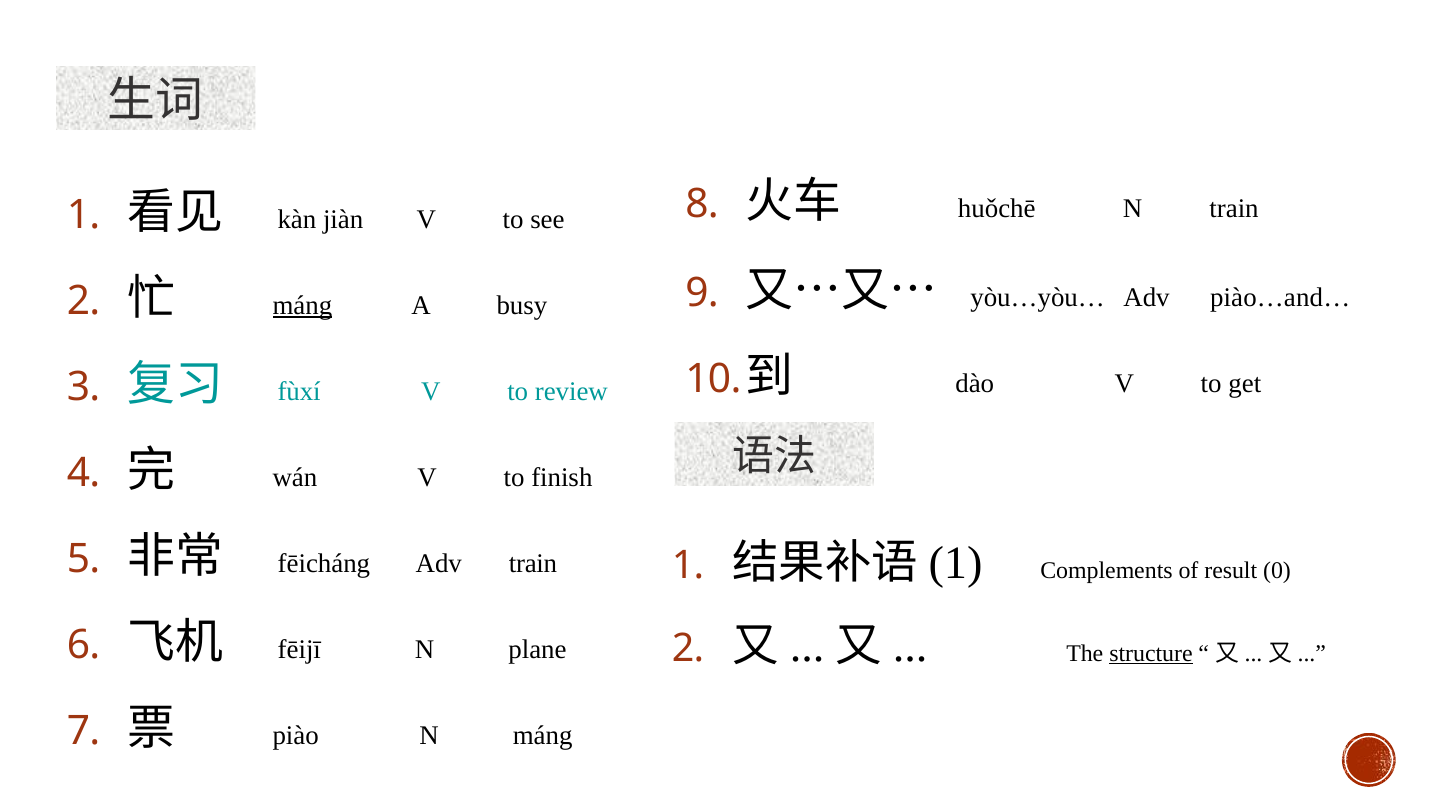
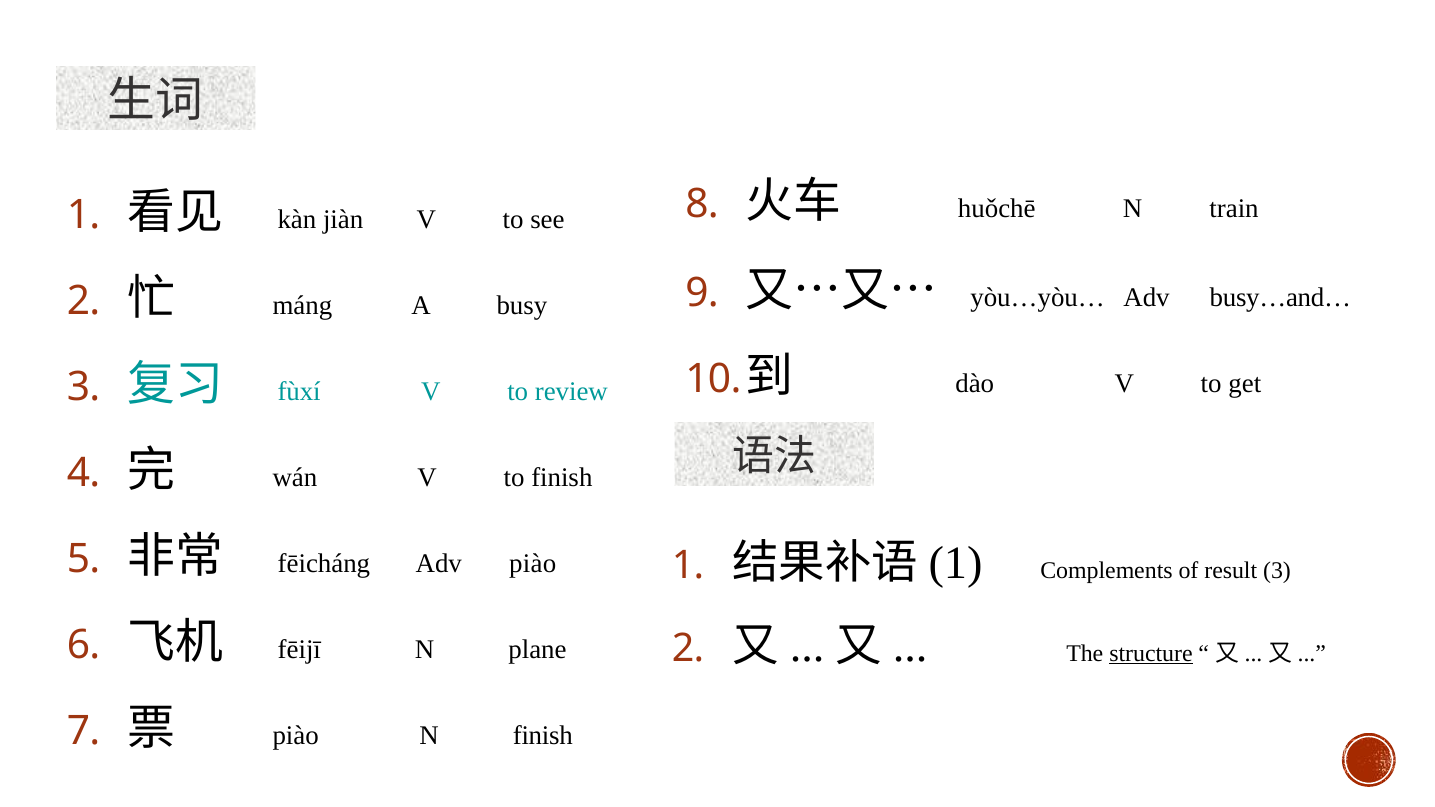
piào…and…: piào…and… -> busy…and…
máng at (302, 305) underline: present -> none
Adv train: train -> piào
result 0: 0 -> 3
N máng: máng -> finish
